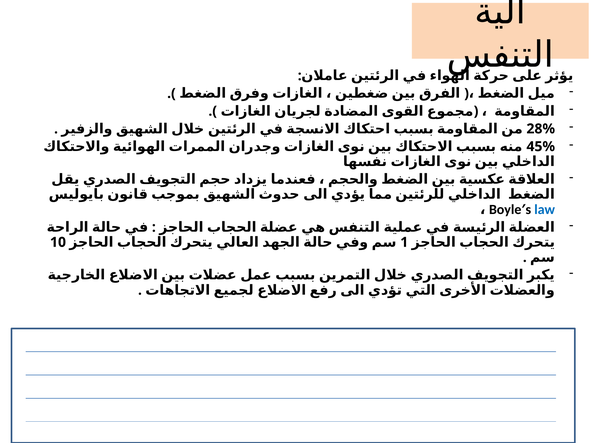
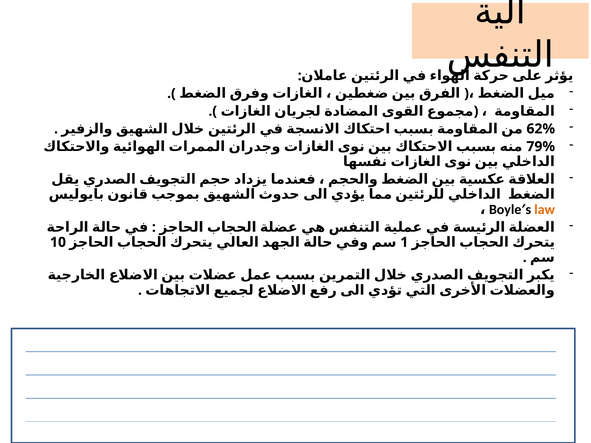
28%: 28% -> 62%
45%: 45% -> 79%
law colour: blue -> orange
